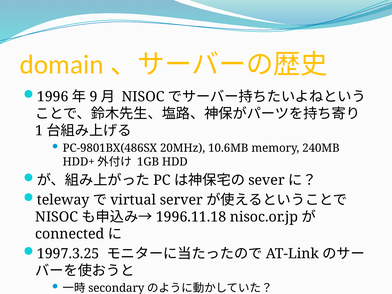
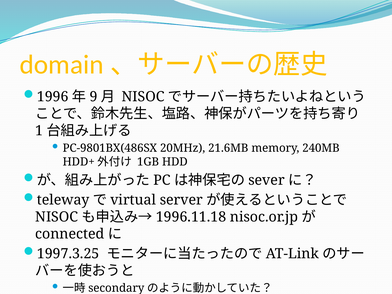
10.6MB: 10.6MB -> 21.6MB
